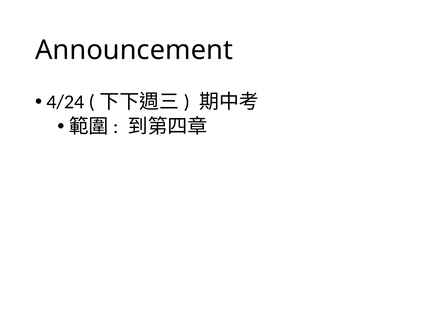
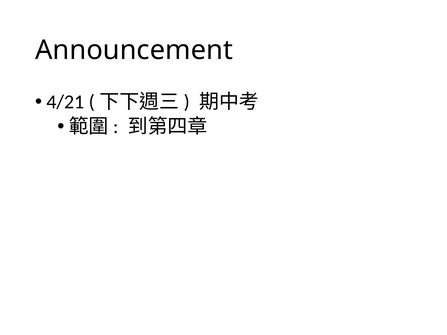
4/24: 4/24 -> 4/21
